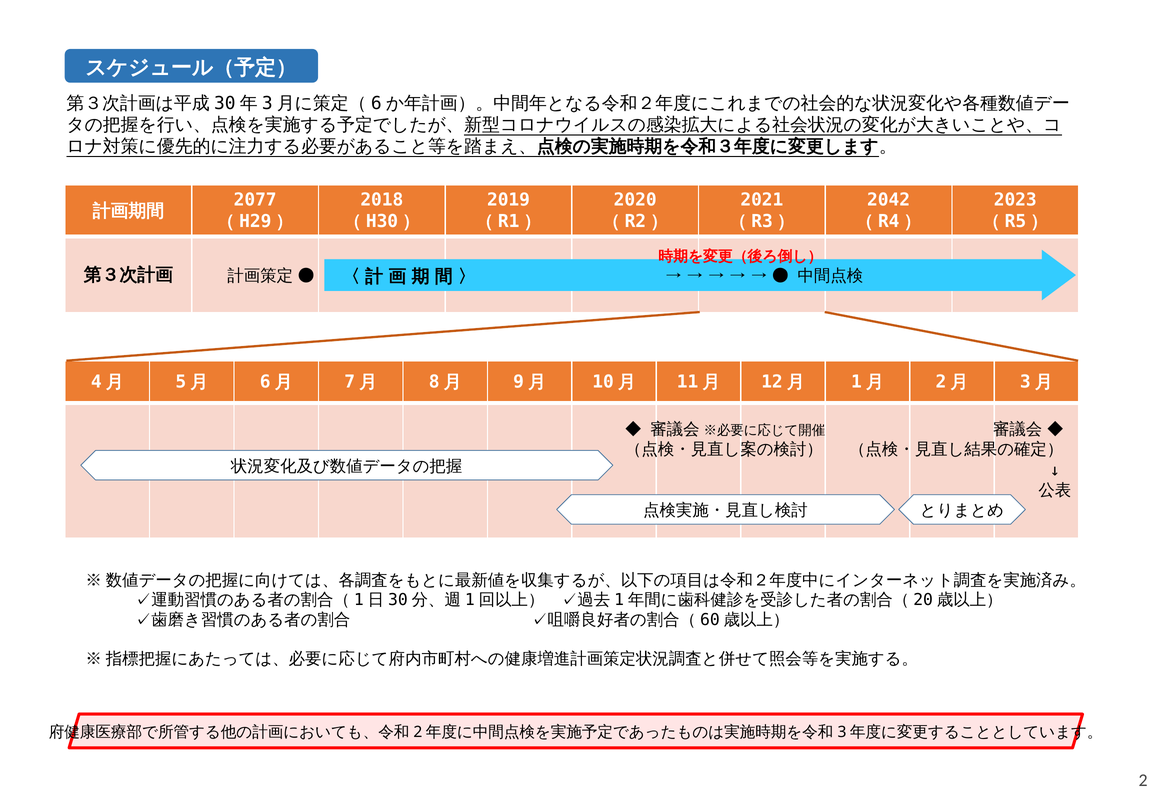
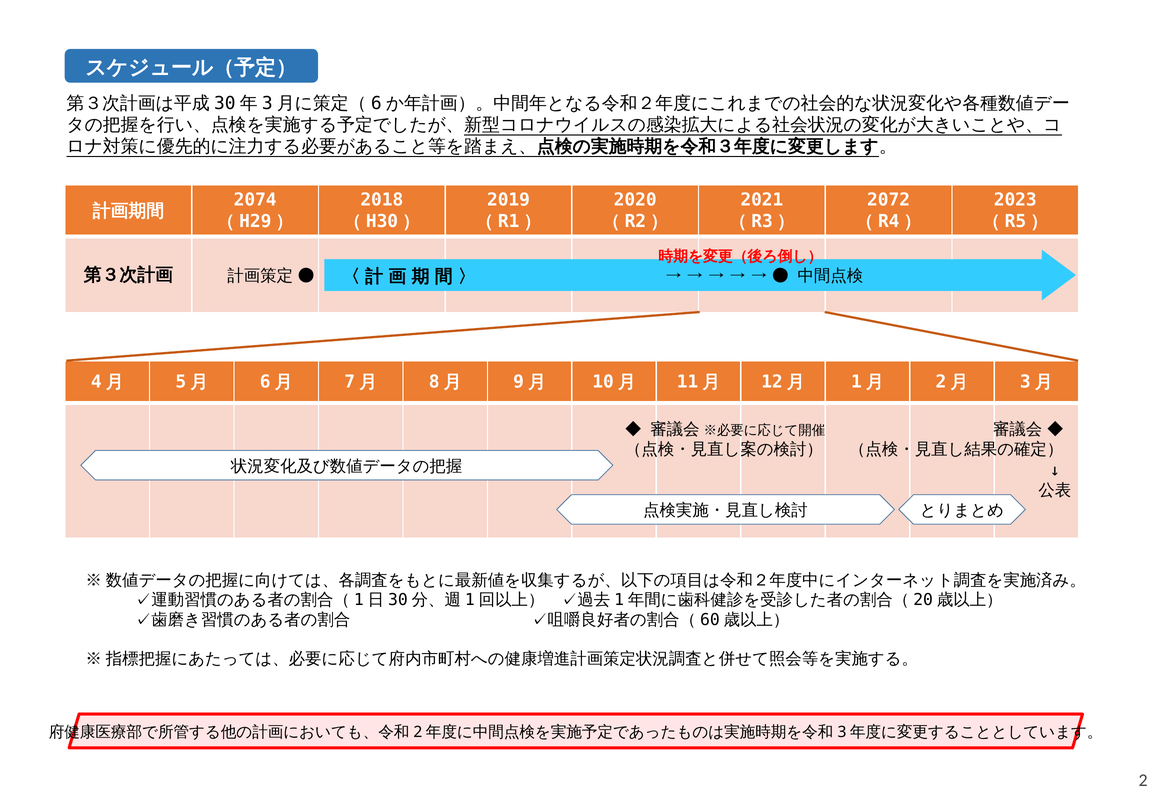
2077: 2077 -> 2074
2042: 2042 -> 2072
